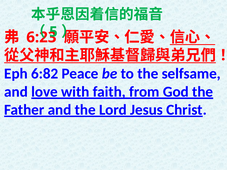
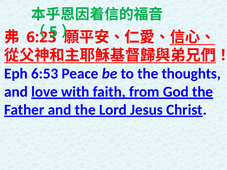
6:82: 6:82 -> 6:53
selfsame: selfsame -> thoughts
